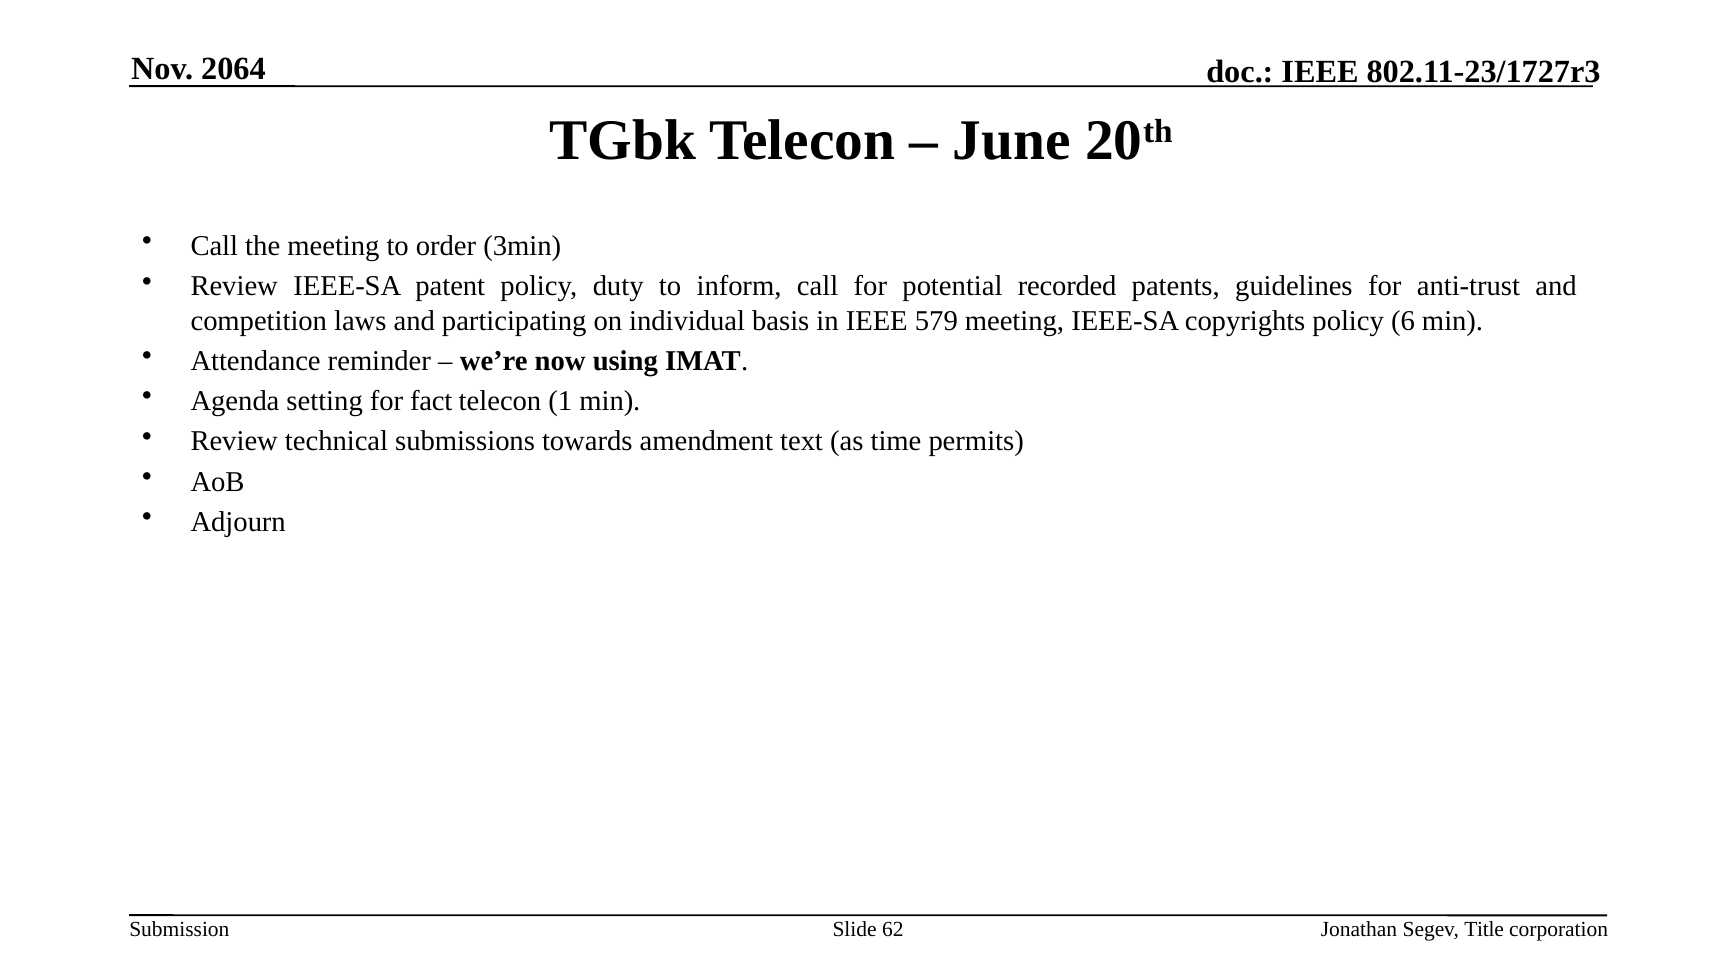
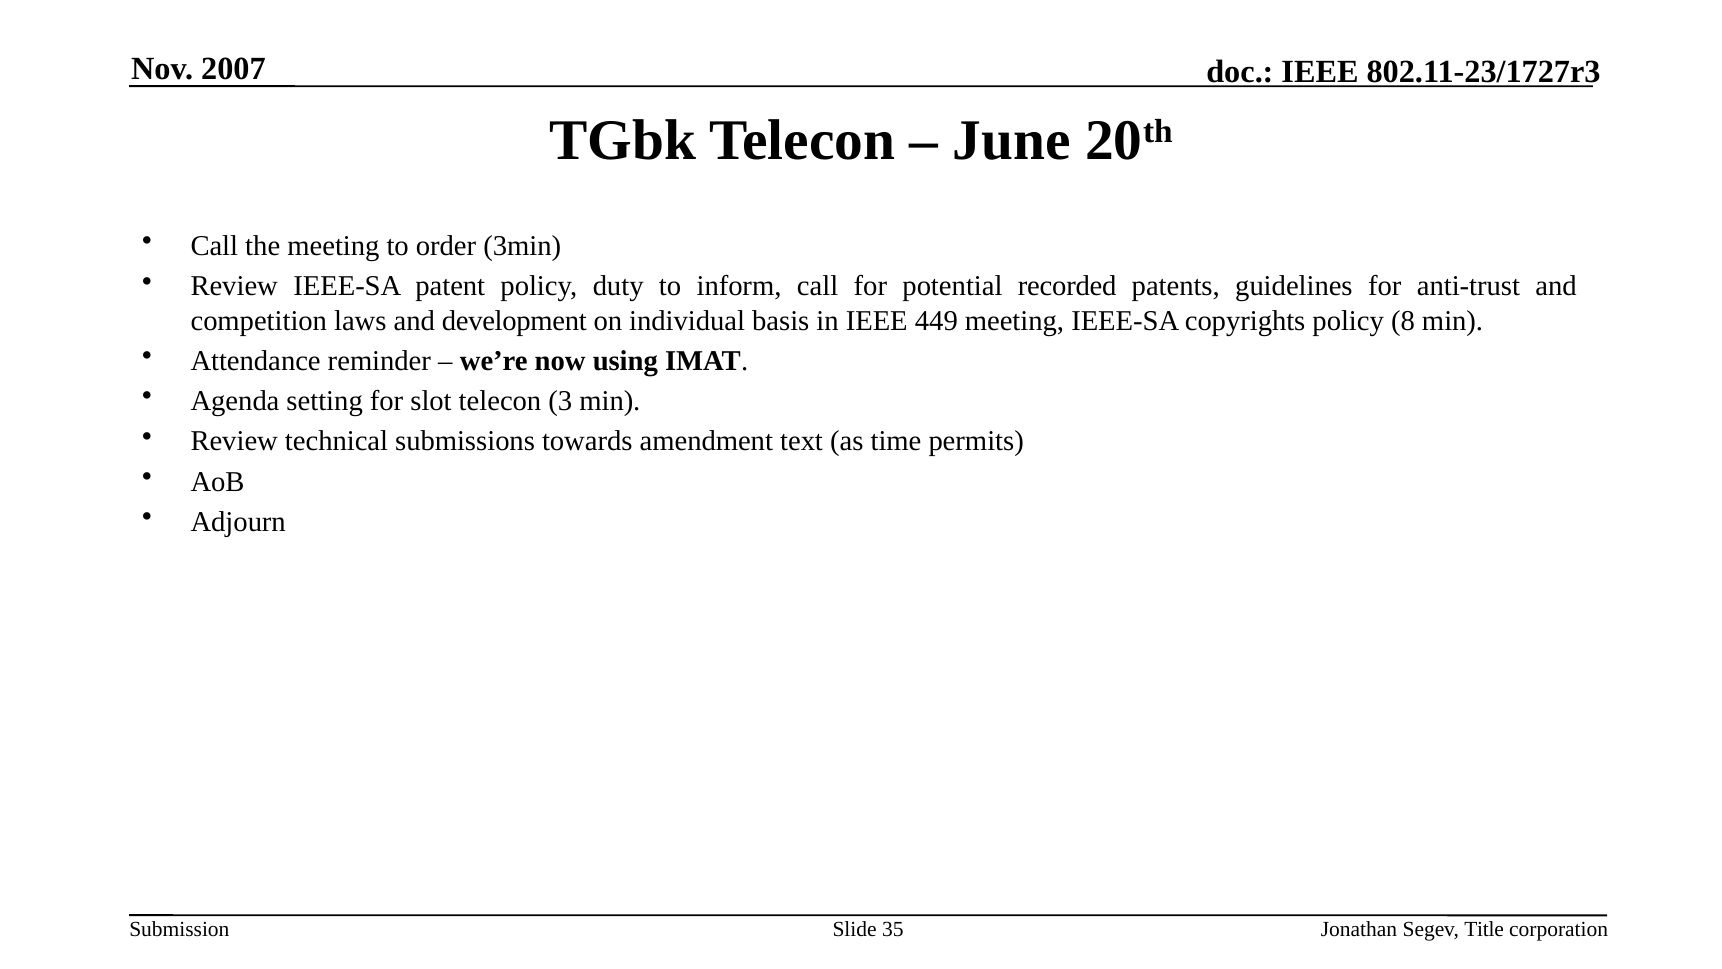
2064: 2064 -> 2007
participating: participating -> development
579: 579 -> 449
6: 6 -> 8
fact: fact -> slot
1: 1 -> 3
62: 62 -> 35
